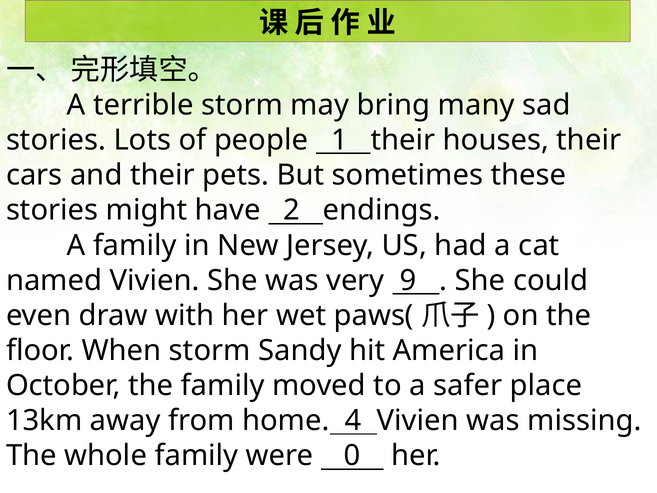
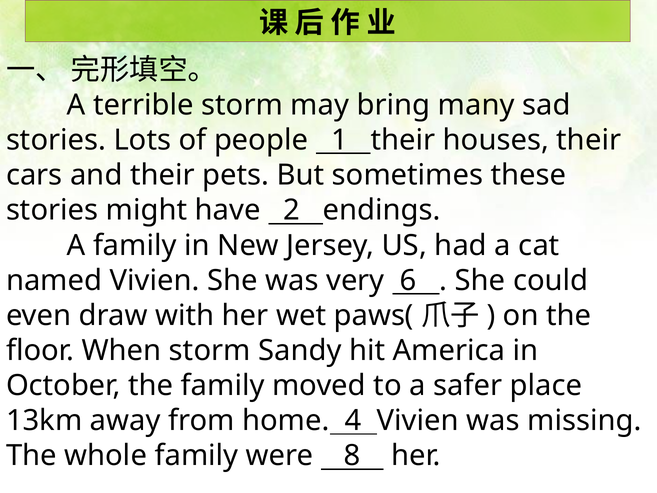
9: 9 -> 6
0: 0 -> 8
